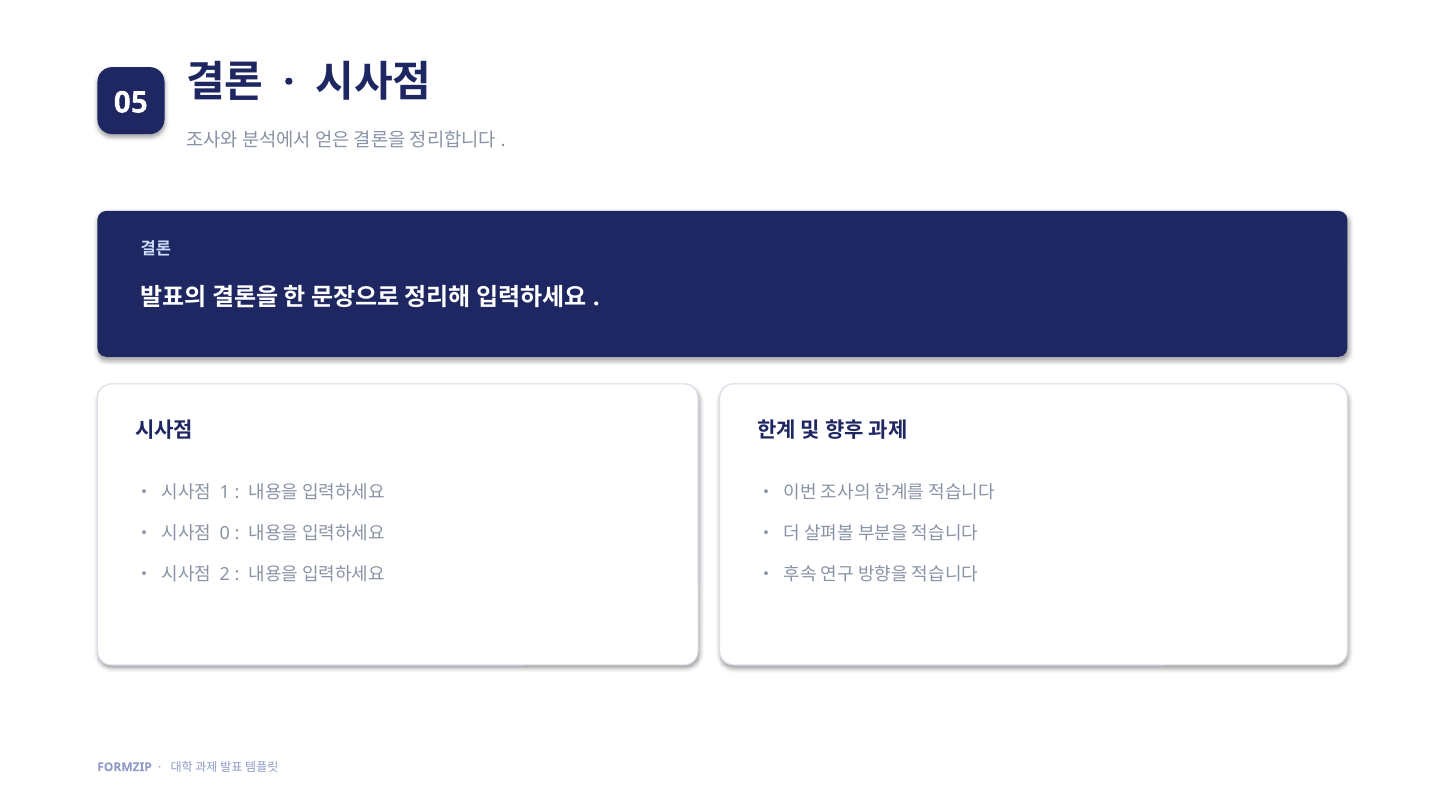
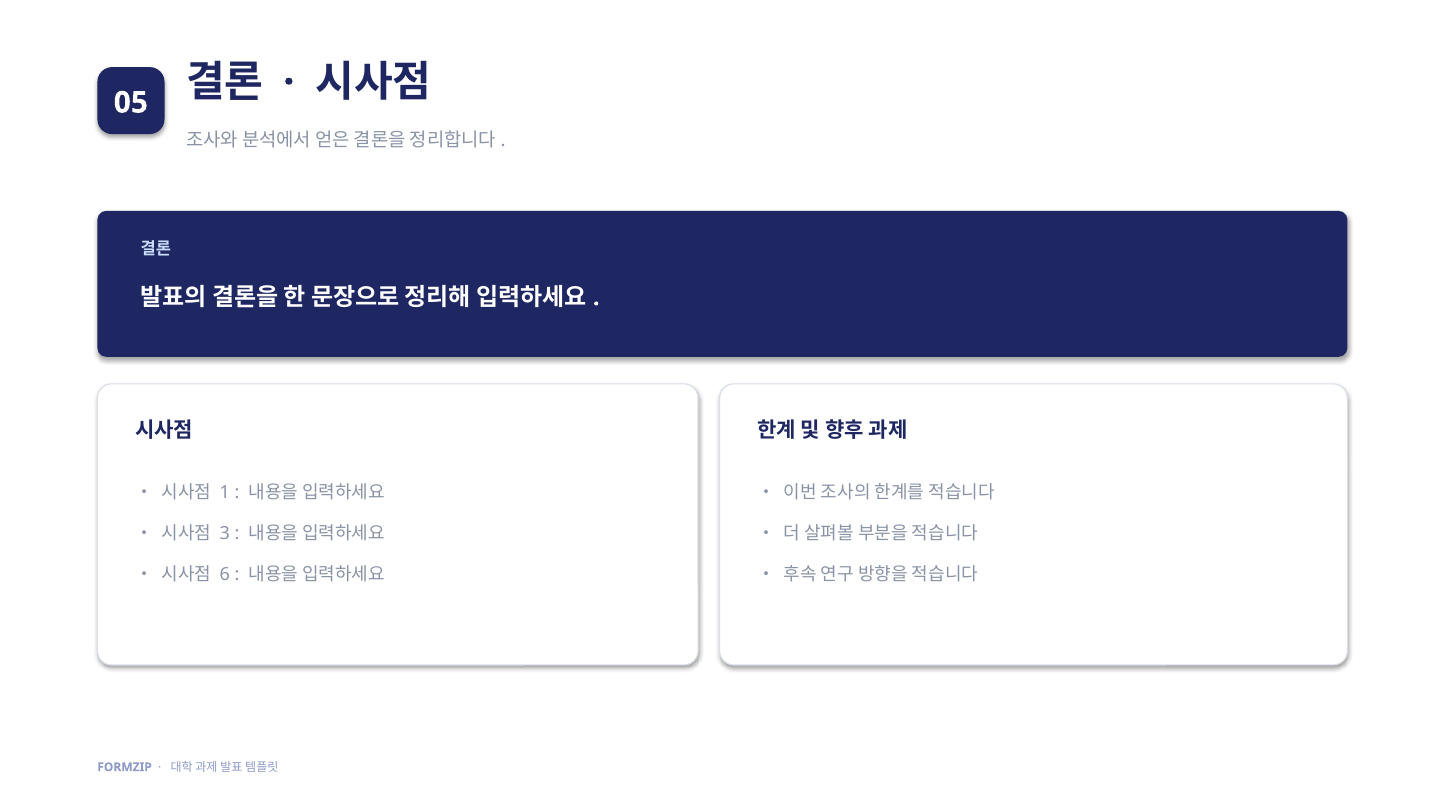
0: 0 -> 3
2: 2 -> 6
